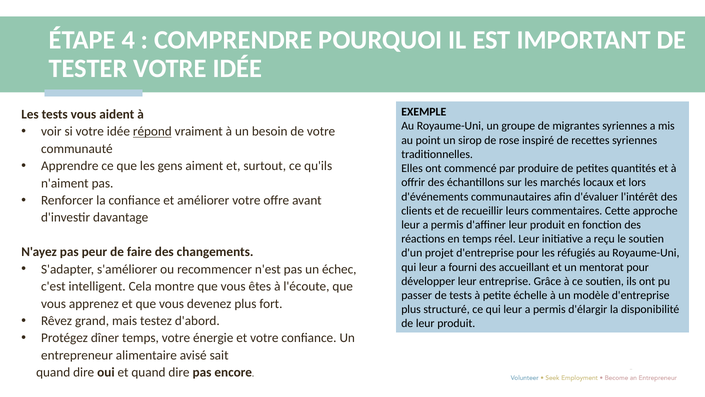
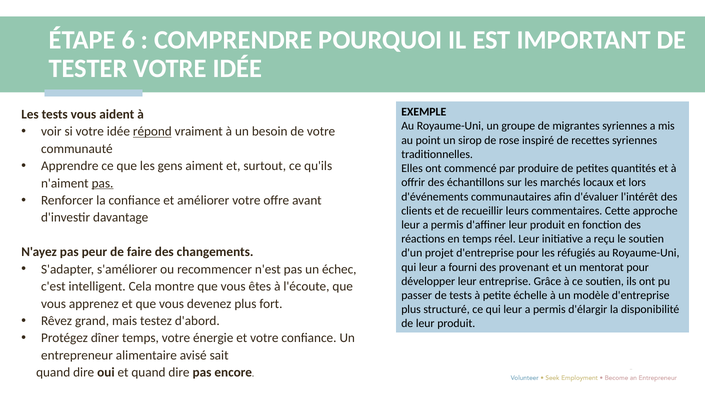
4: 4 -> 6
pas at (103, 183) underline: none -> present
accueillant: accueillant -> provenant
